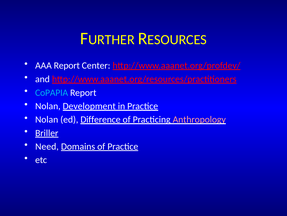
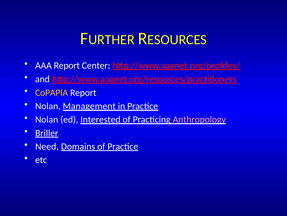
CoPAPIA colour: light blue -> yellow
Development: Development -> Management
Difference: Difference -> Interested
